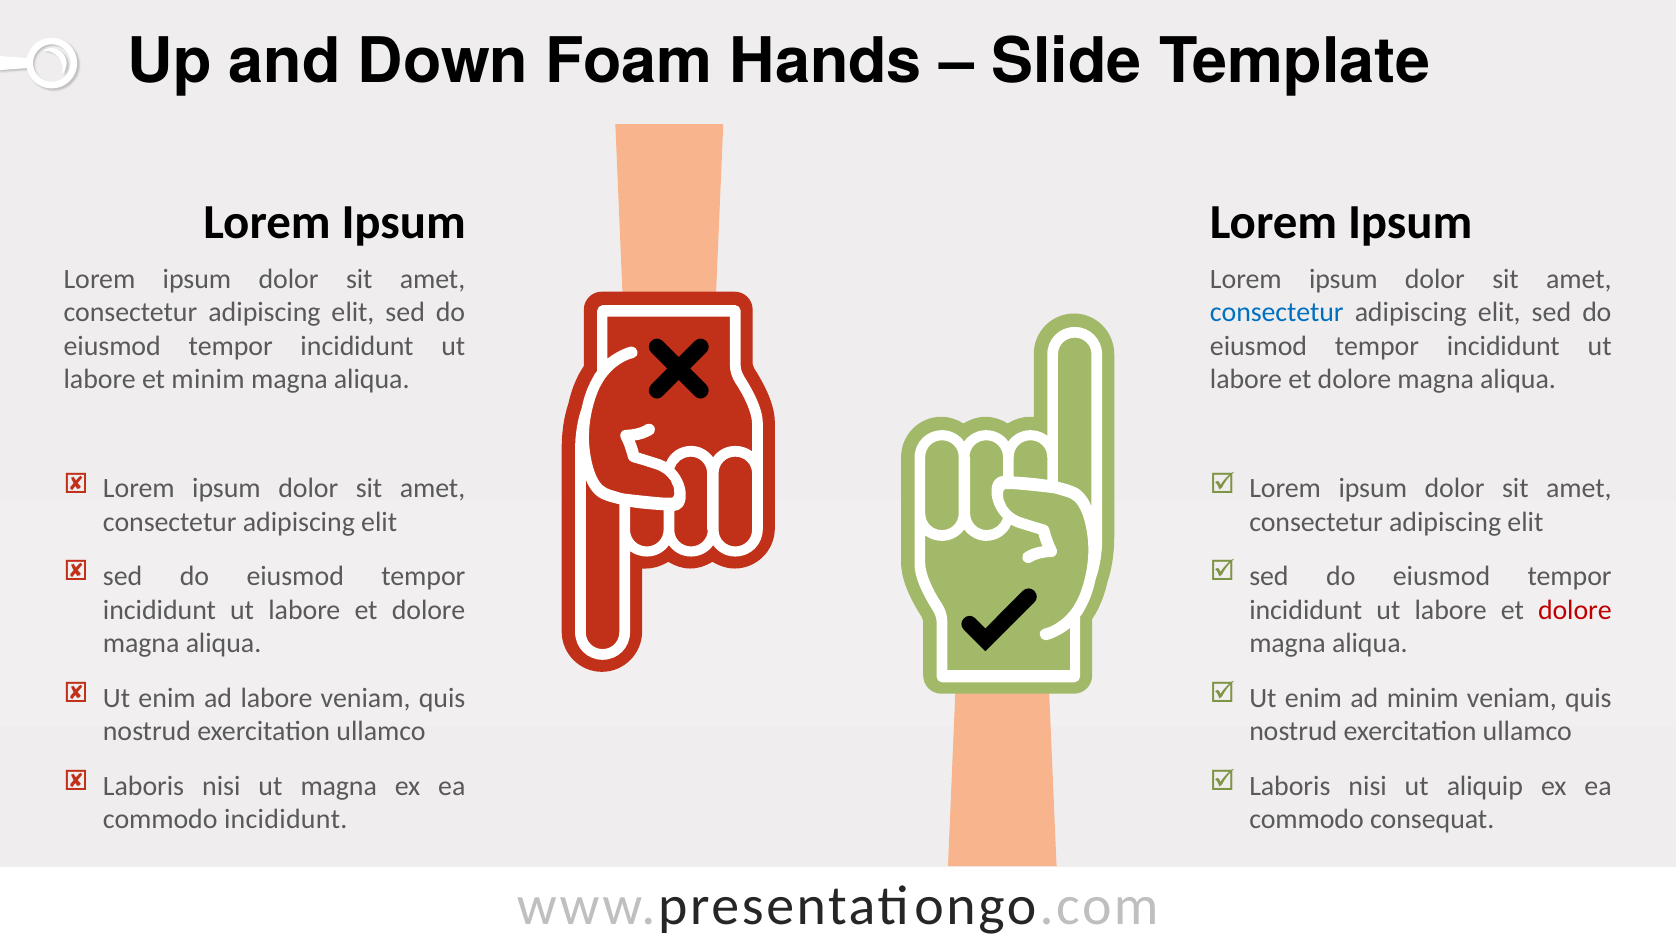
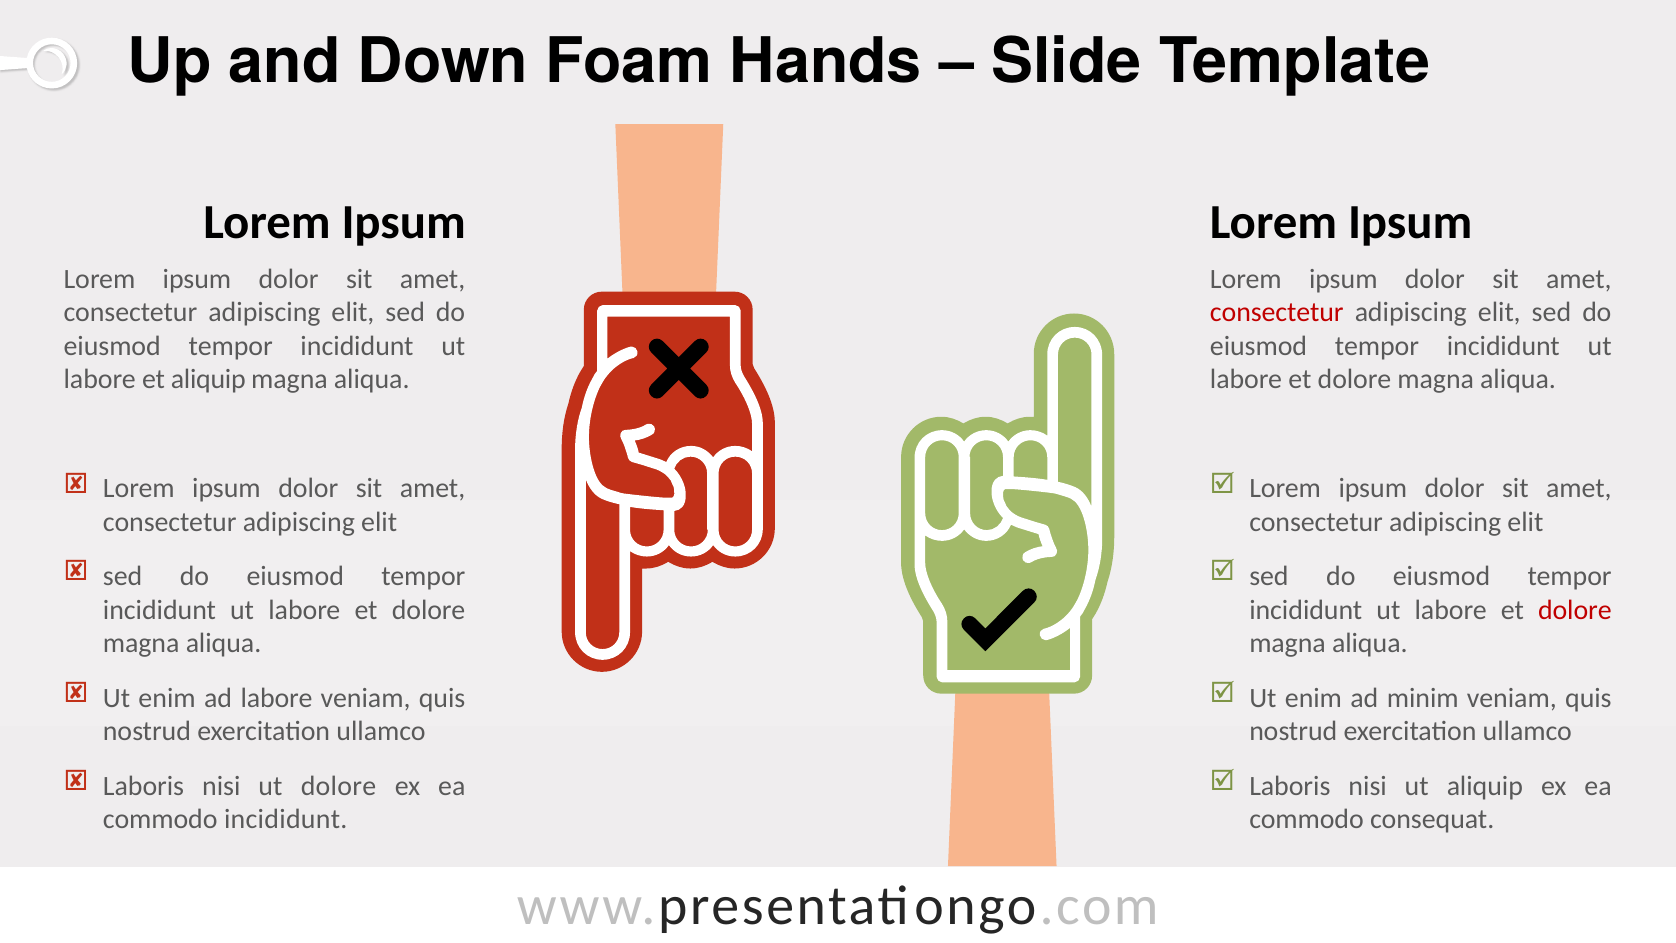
consectetur at (1277, 312) colour: blue -> red
et minim: minim -> aliquip
ut magna: magna -> dolore
